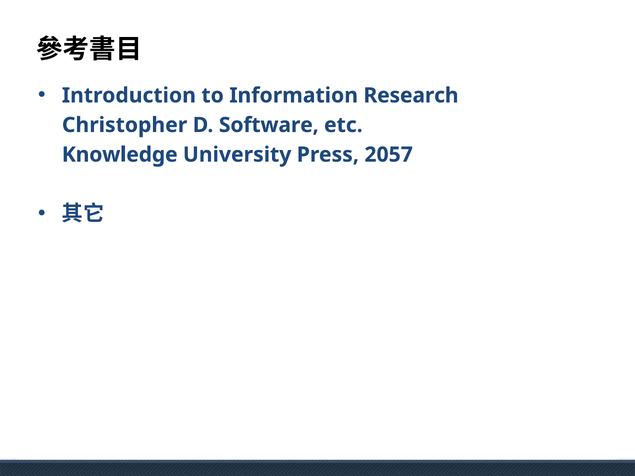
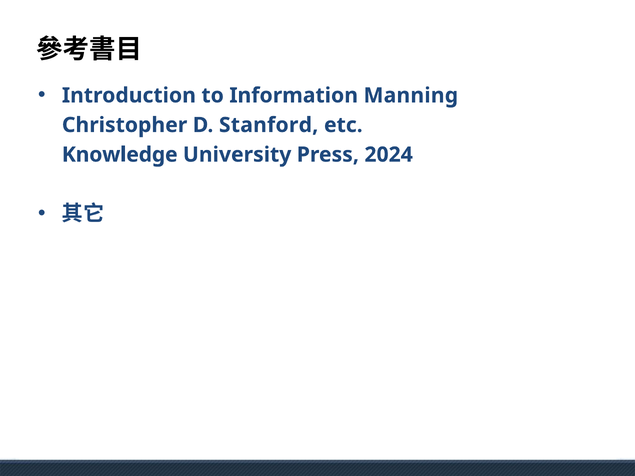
Research: Research -> Manning
Software: Software -> Stanford
2057: 2057 -> 2024
